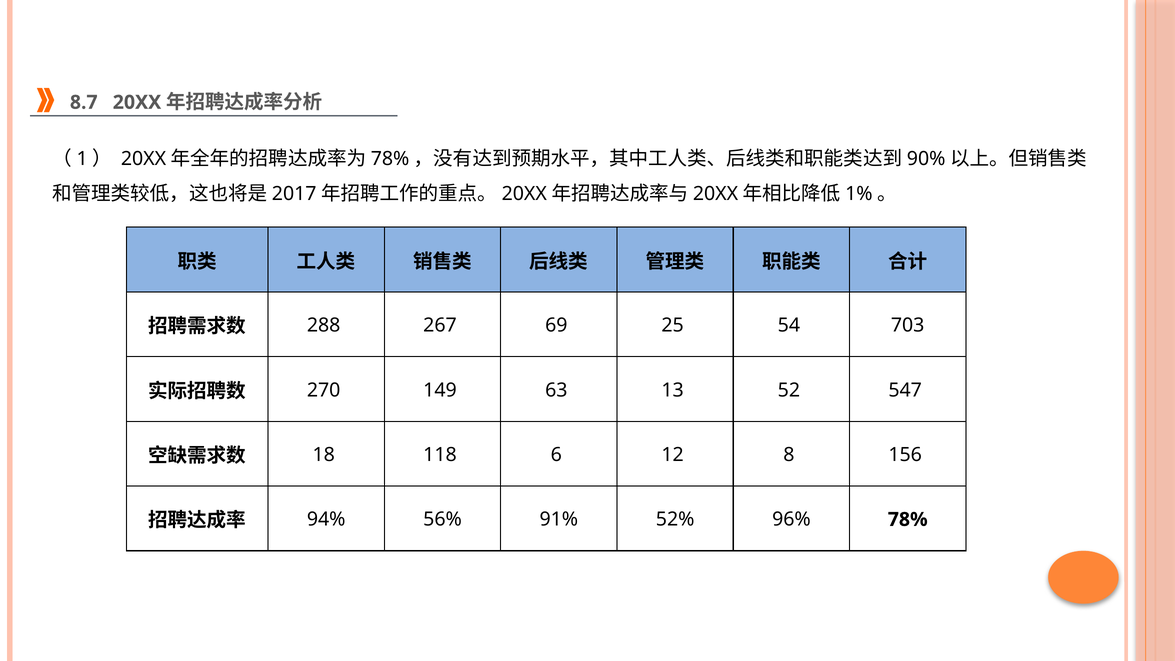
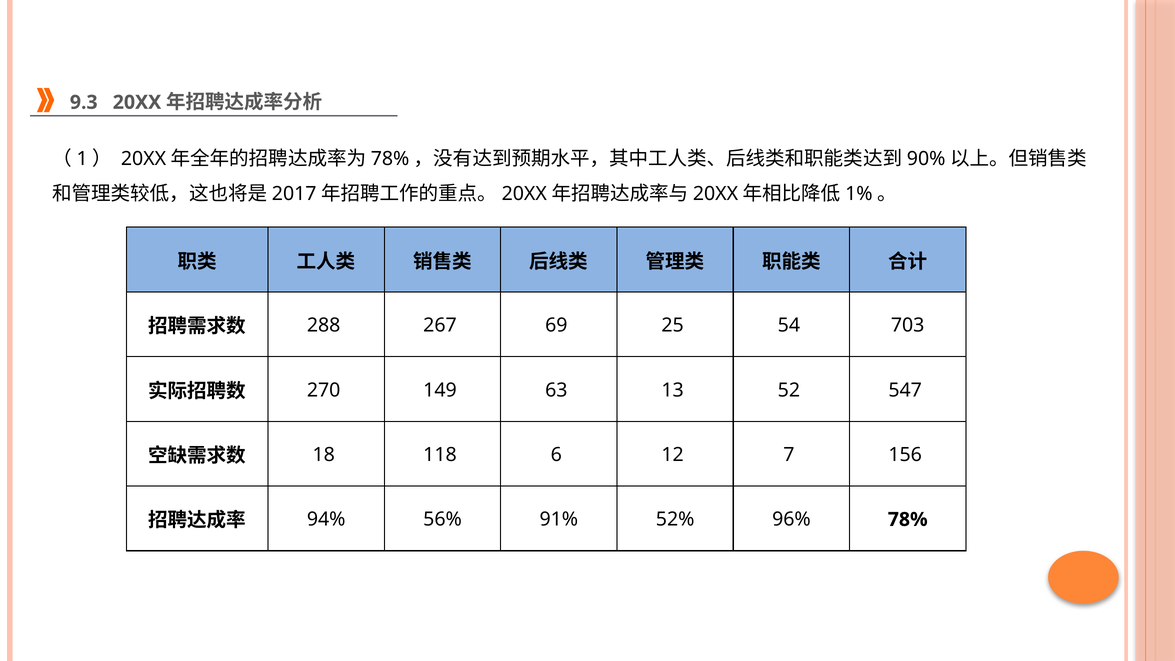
8.7: 8.7 -> 9.3
8: 8 -> 7
